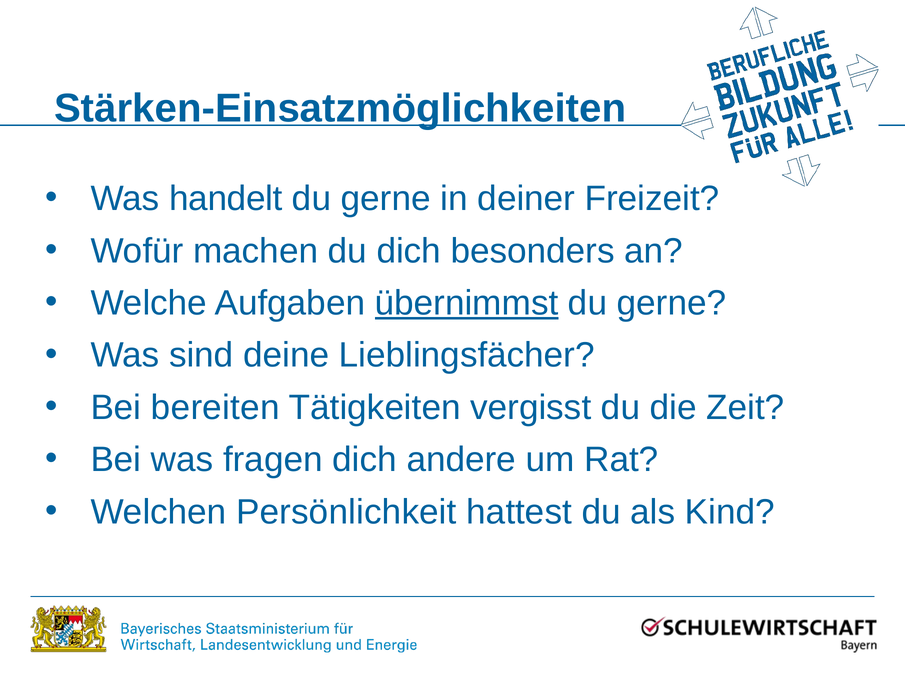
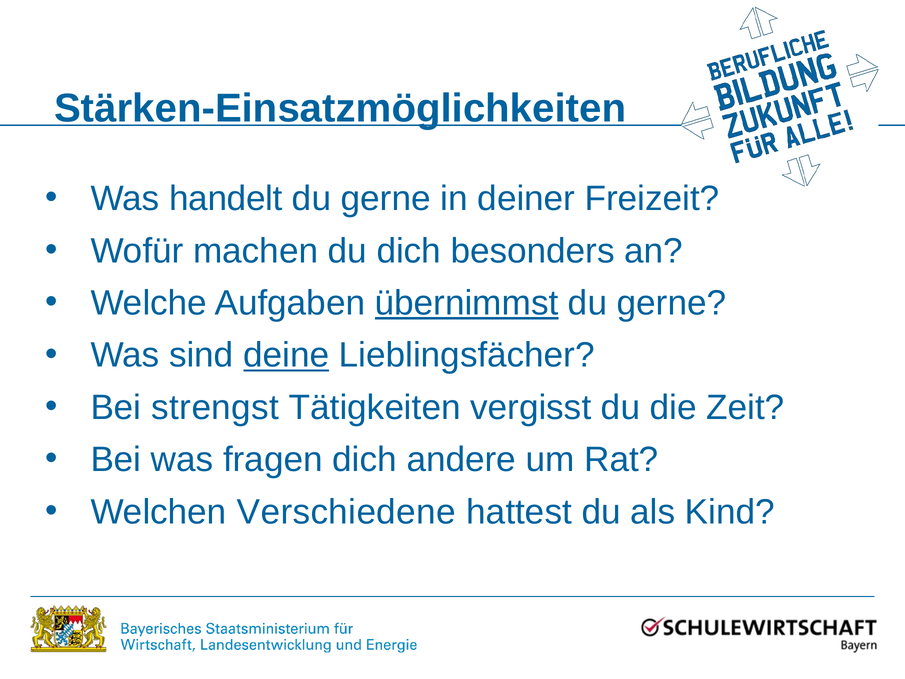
deine underline: none -> present
bereiten: bereiten -> strengst
Persönlichkeit: Persönlichkeit -> Verschiedene
